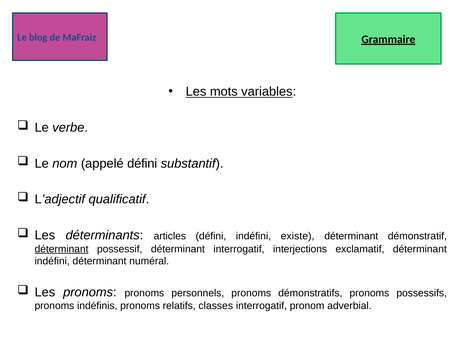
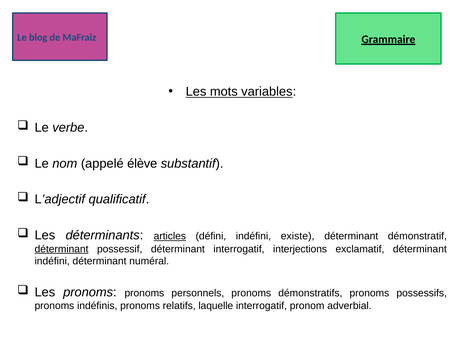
appelé défini: défini -> élève
articles underline: none -> present
classes: classes -> laquelle
